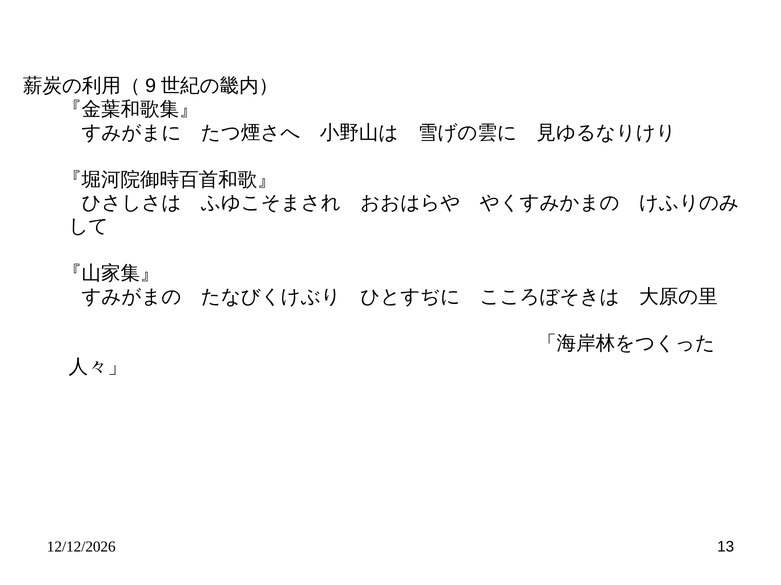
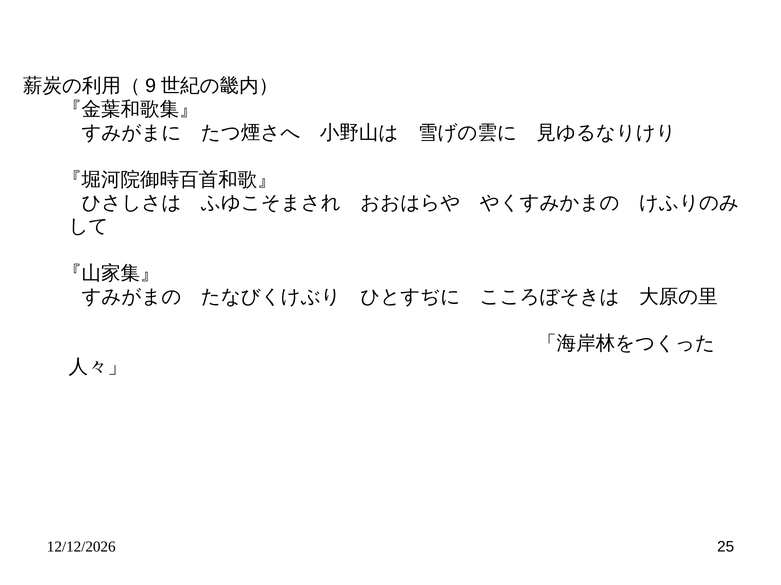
13: 13 -> 25
